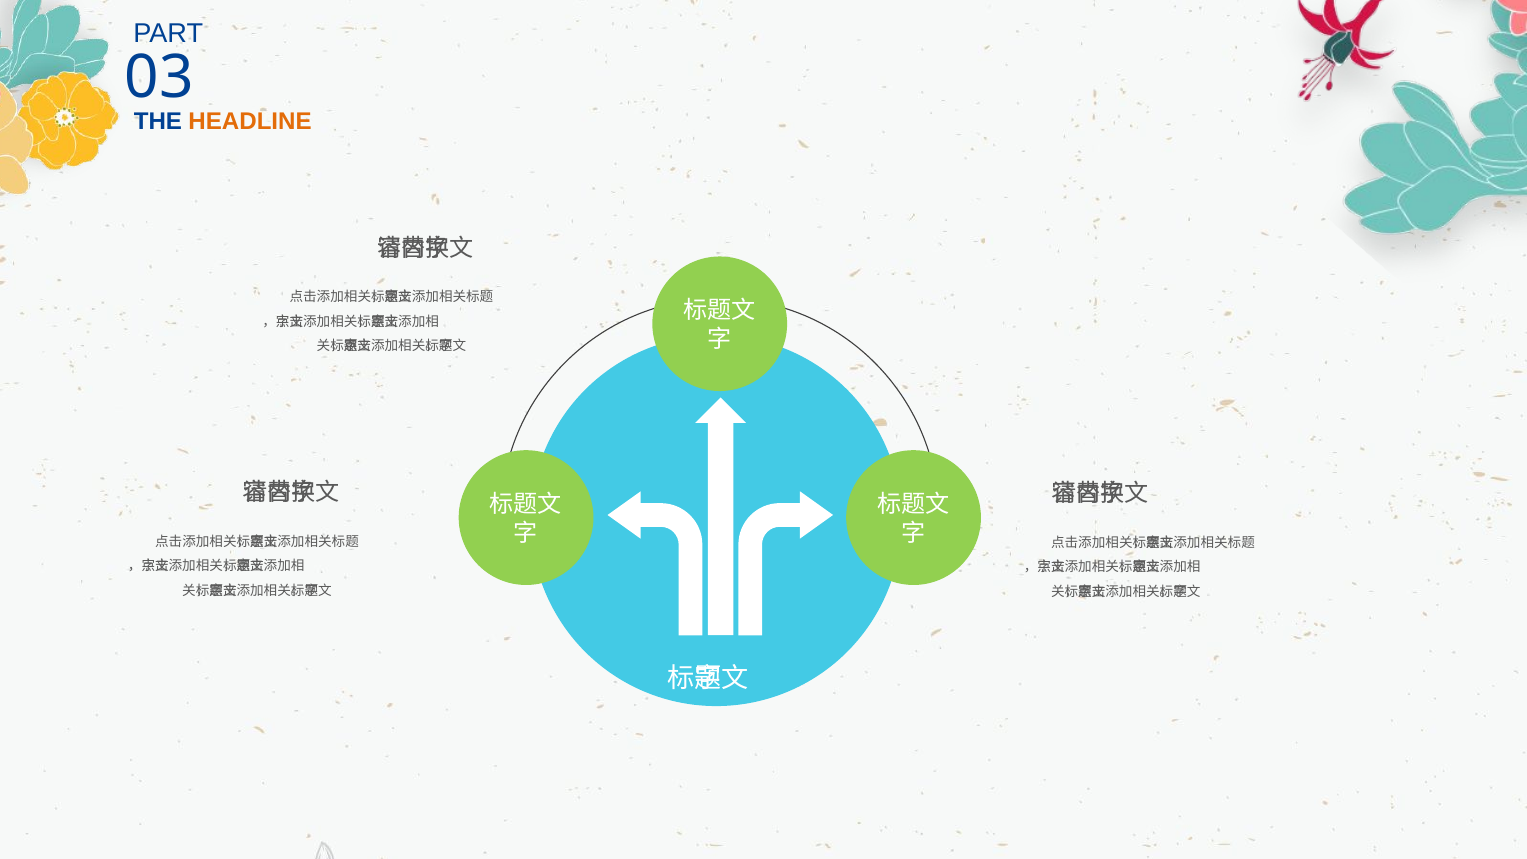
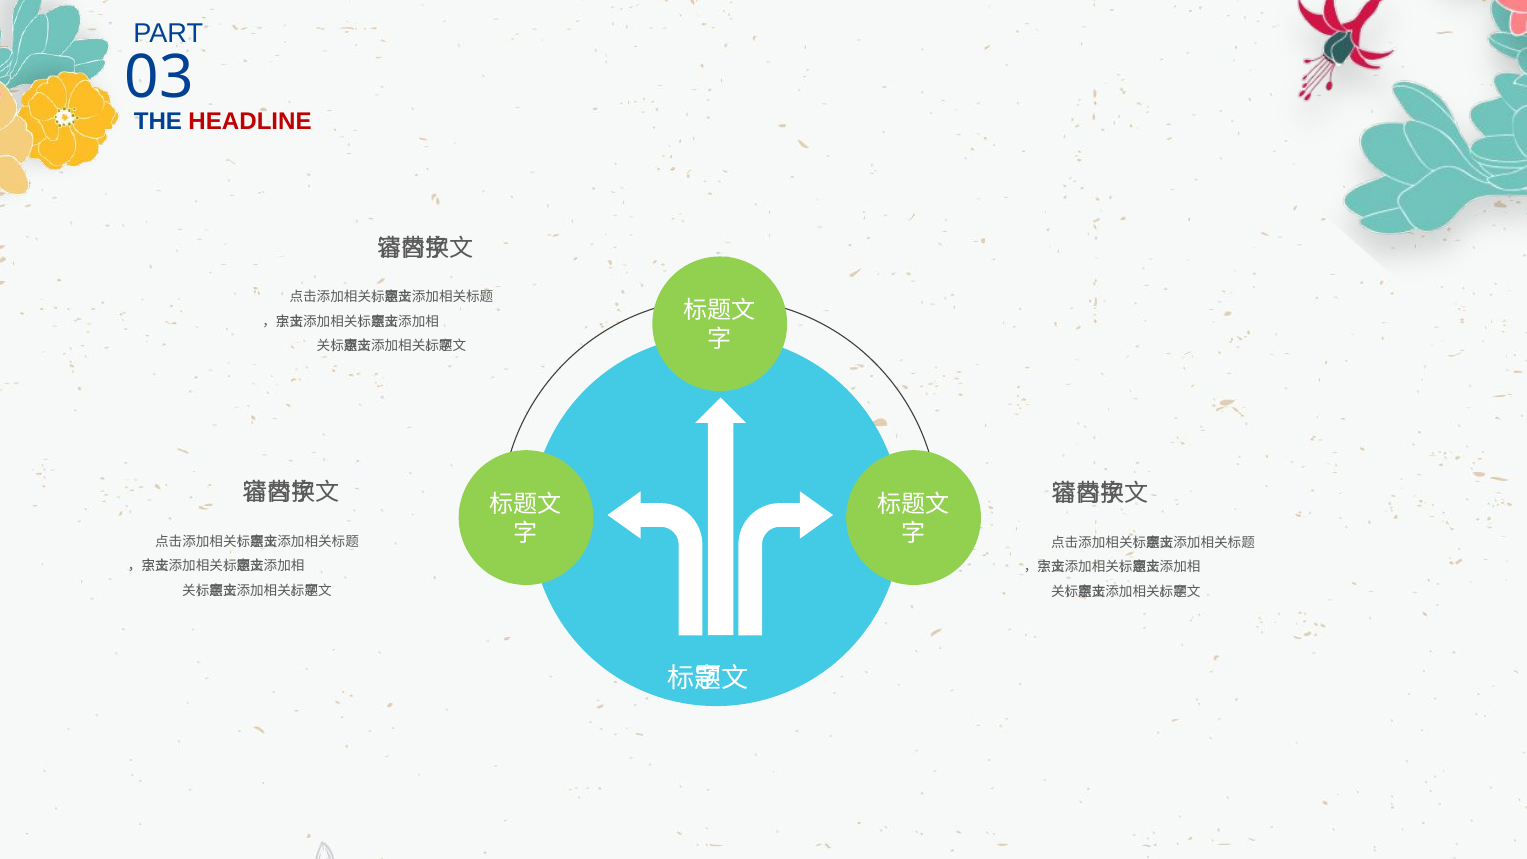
HEADLINE colour: orange -> red
